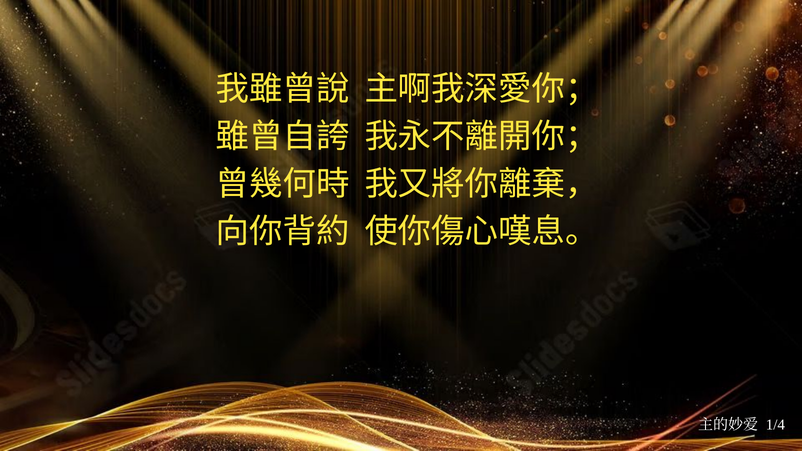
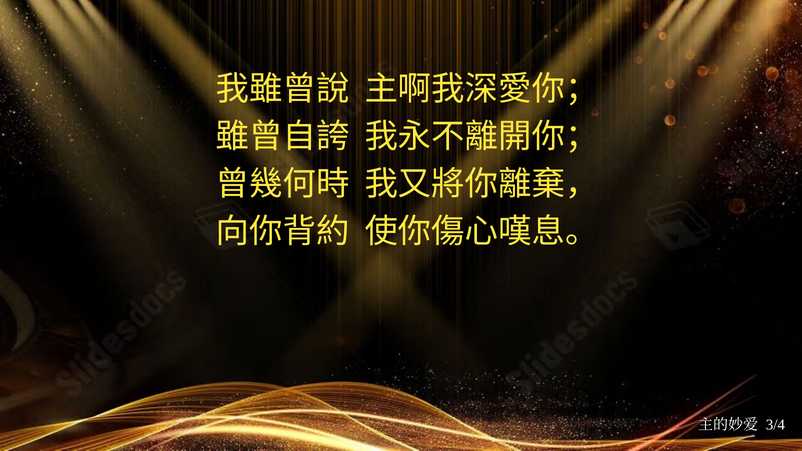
1/4: 1/4 -> 3/4
